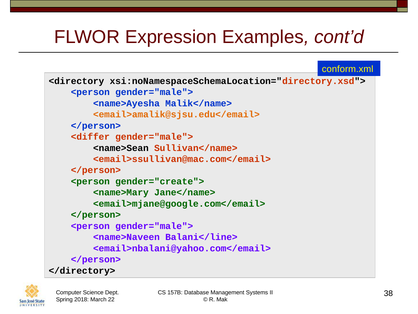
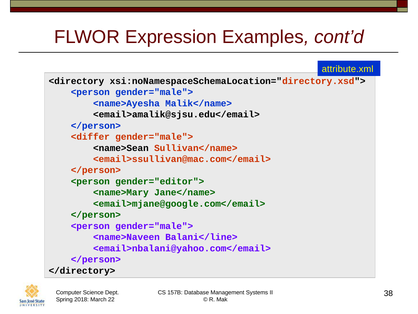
conform.xml: conform.xml -> attribute.xml
<email>amalik@sjsu.edu</email> colour: orange -> black
gender="create">: gender="create"> -> gender="editor">
